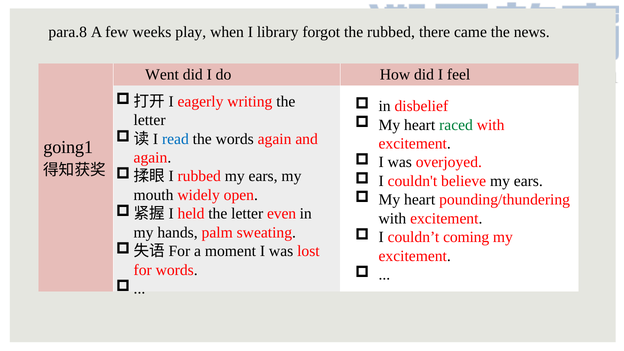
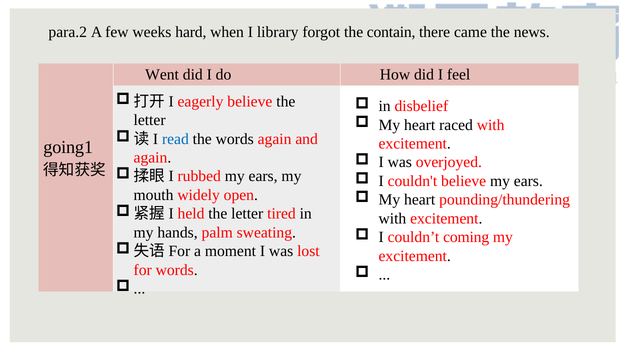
para.8: para.8 -> para.2
play: play -> hard
the rubbed: rubbed -> contain
eagerly writing: writing -> believe
raced colour: green -> black
even: even -> tired
